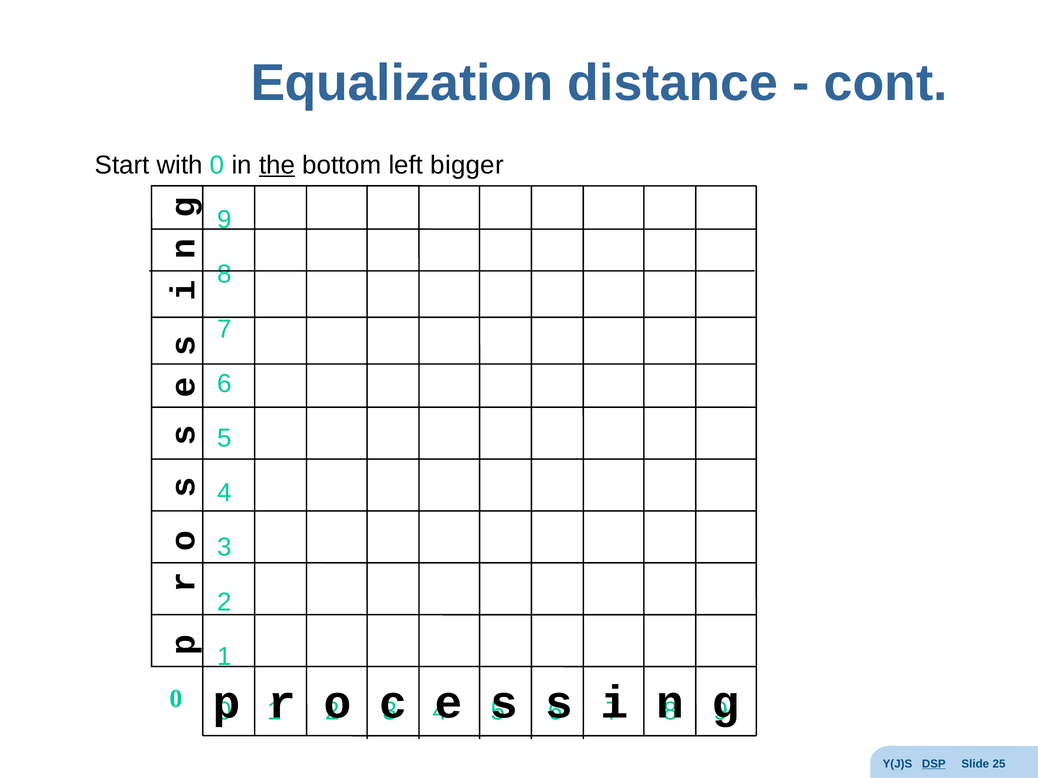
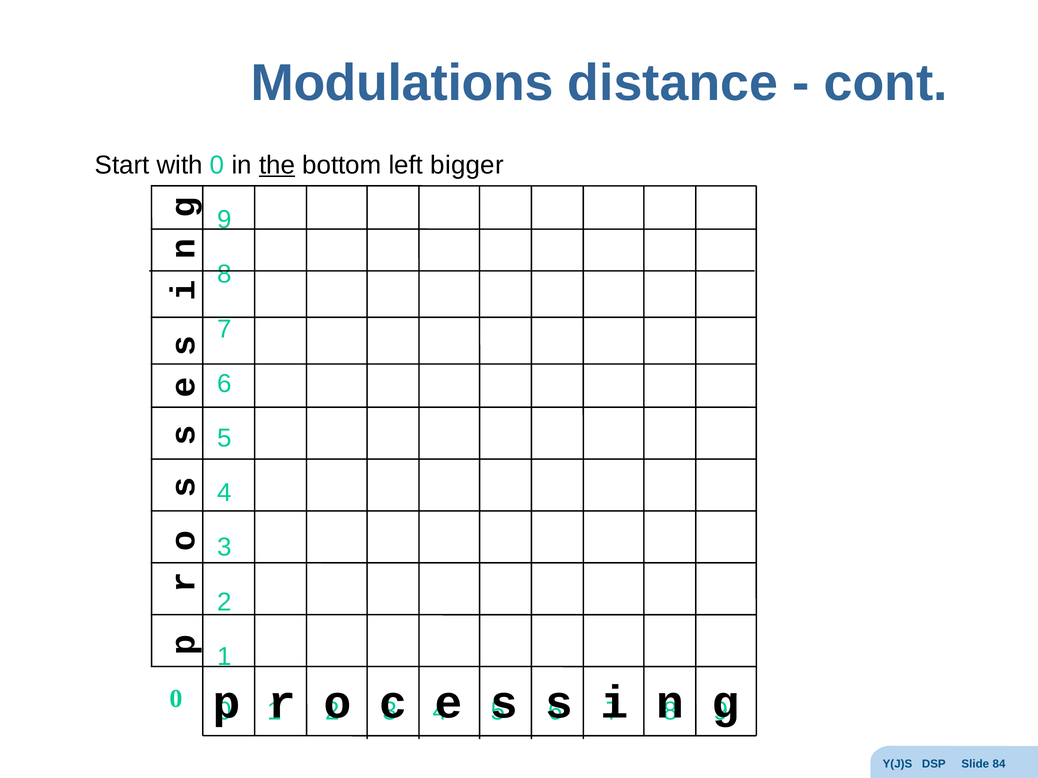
Equalization: Equalization -> Modulations
DSP underline: present -> none
25: 25 -> 84
